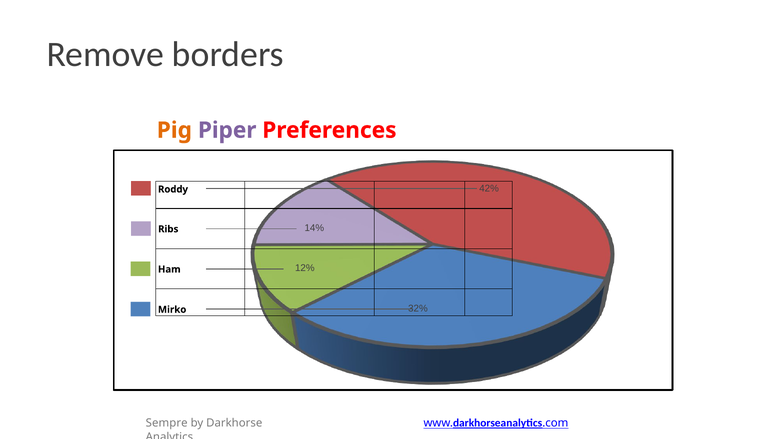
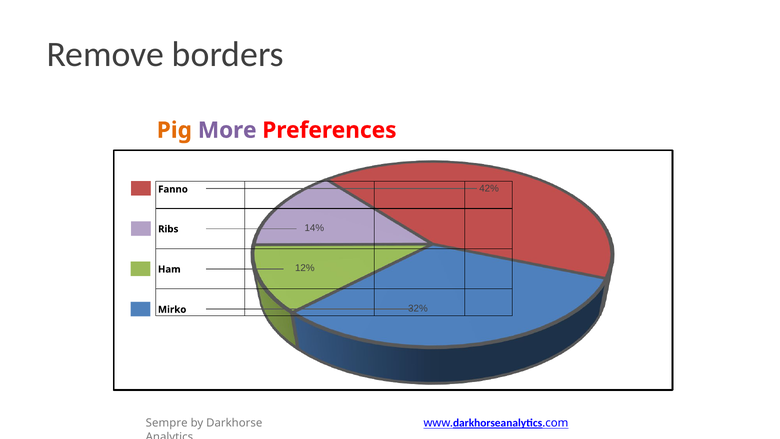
Piper: Piper -> More
Roddy: Roddy -> Fanno
